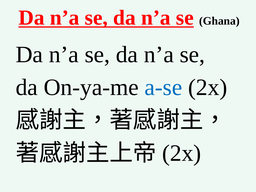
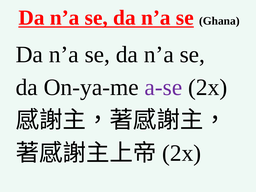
a-se colour: blue -> purple
